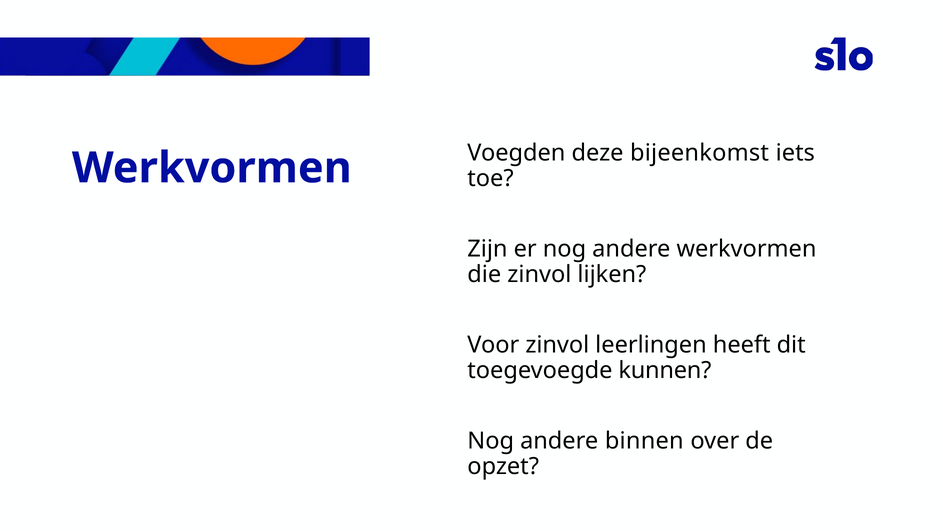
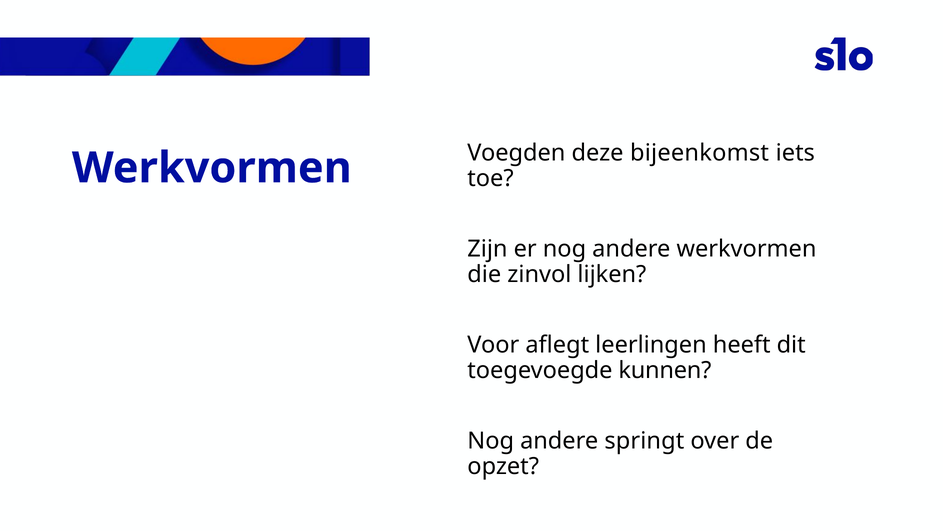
Voor zinvol: zinvol -> aflegt
binnen: binnen -> springt
